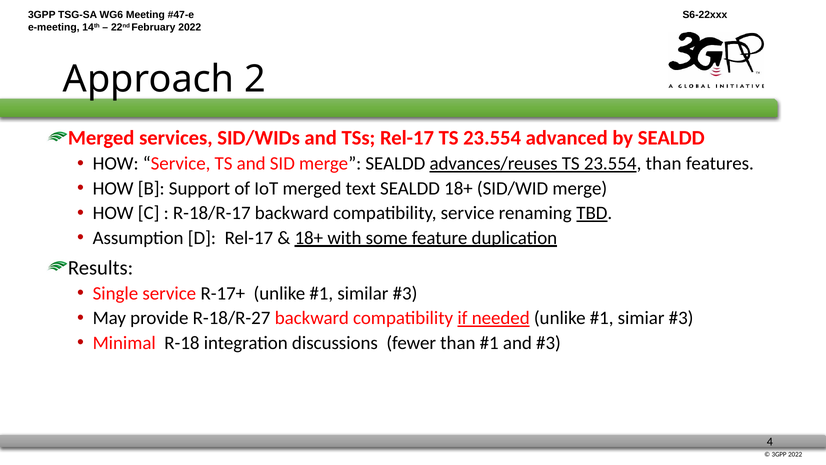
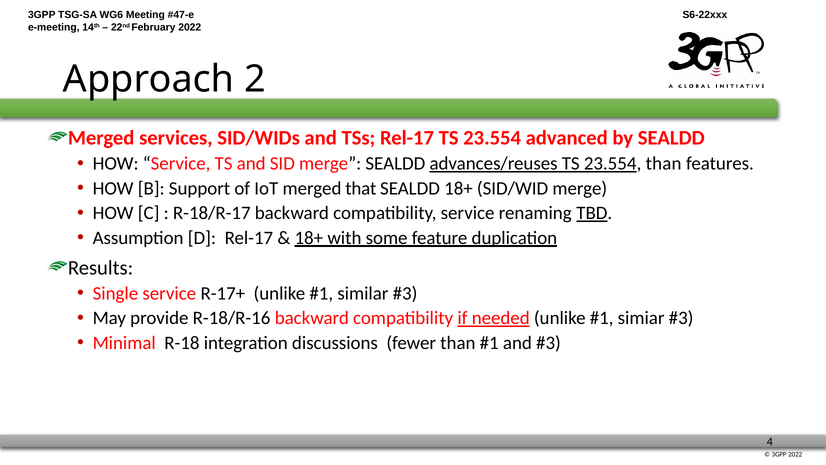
text: text -> that
R-18/R-27: R-18/R-27 -> R-18/R-16
